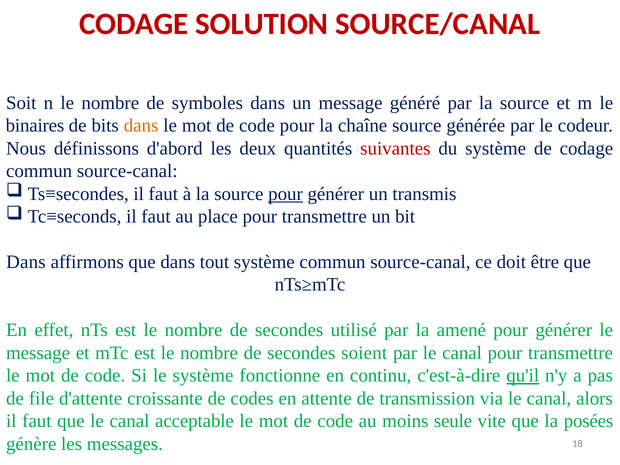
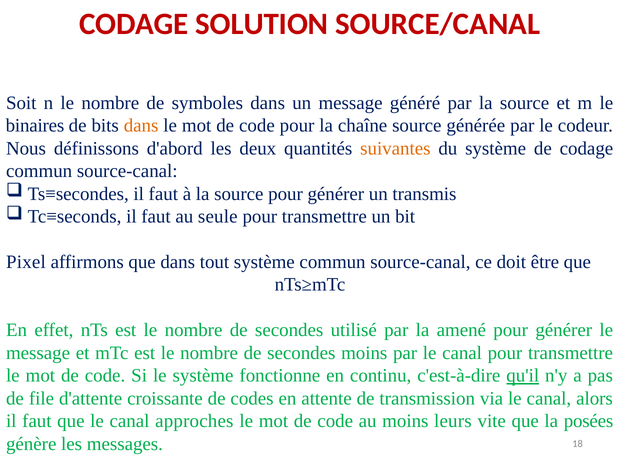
suivantes colour: red -> orange
pour at (286, 194) underline: present -> none
place: place -> seule
Dans at (26, 262): Dans -> Pixel
secondes soient: soient -> moins
acceptable: acceptable -> approches
seule: seule -> leurs
